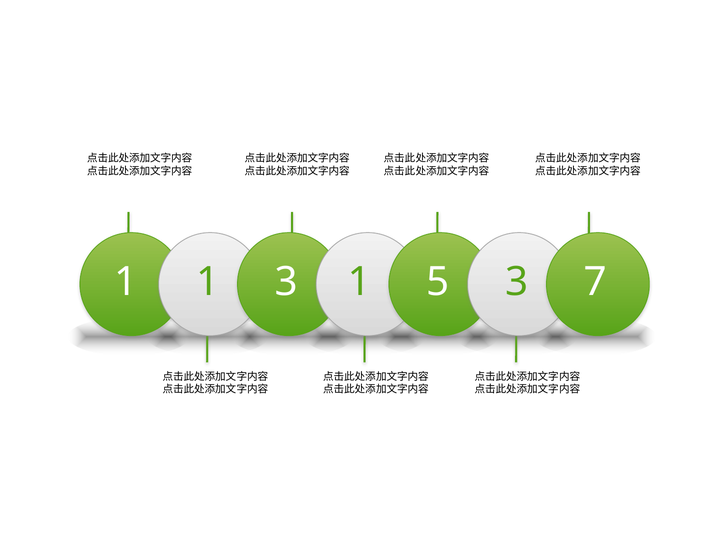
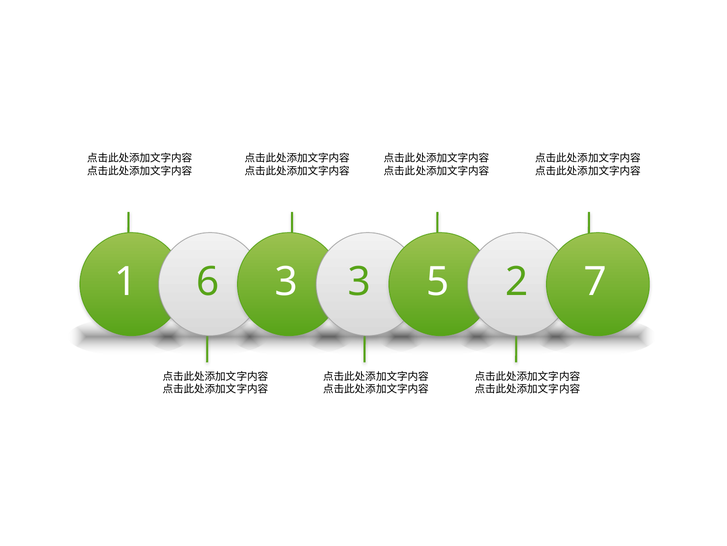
1 1: 1 -> 6
3 1: 1 -> 3
5 3: 3 -> 2
